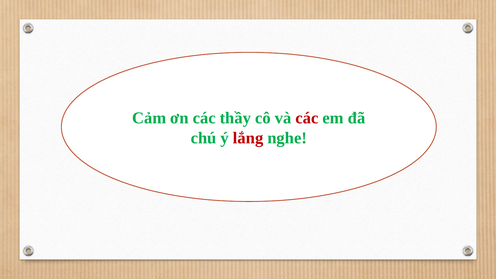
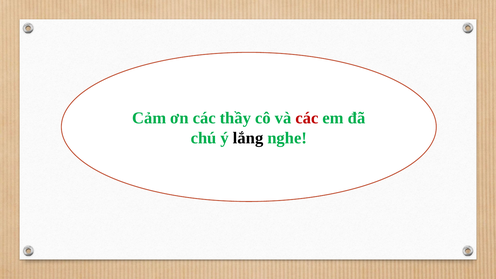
lắng colour: red -> black
